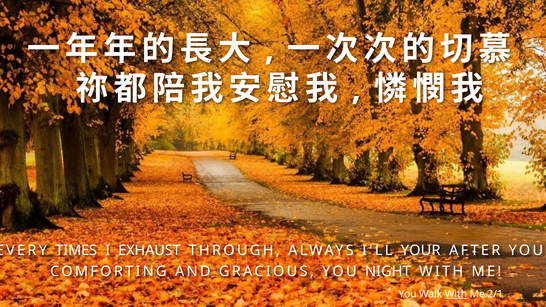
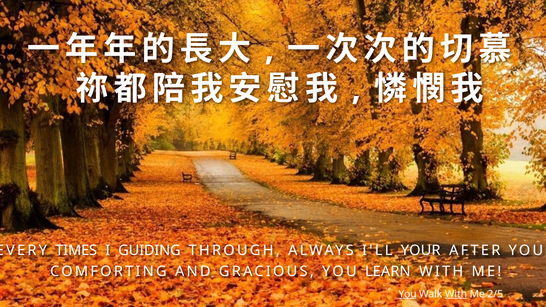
EXHAUST: EXHAUST -> GUIDING
NIGHT: NIGHT -> LEARN
You at (408, 294) underline: none -> present
2/1: 2/1 -> 2/5
